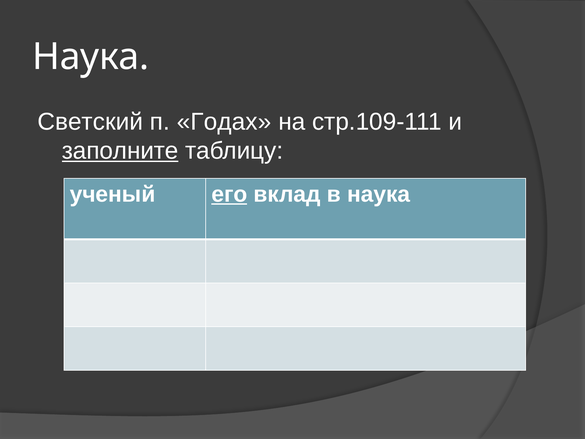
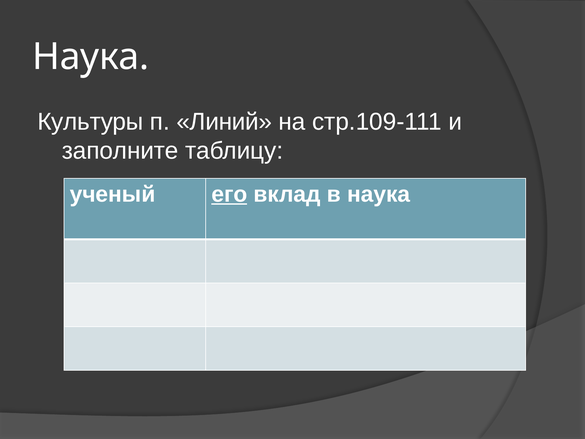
Светский: Светский -> Культуры
Годах: Годах -> Линий
заполните underline: present -> none
